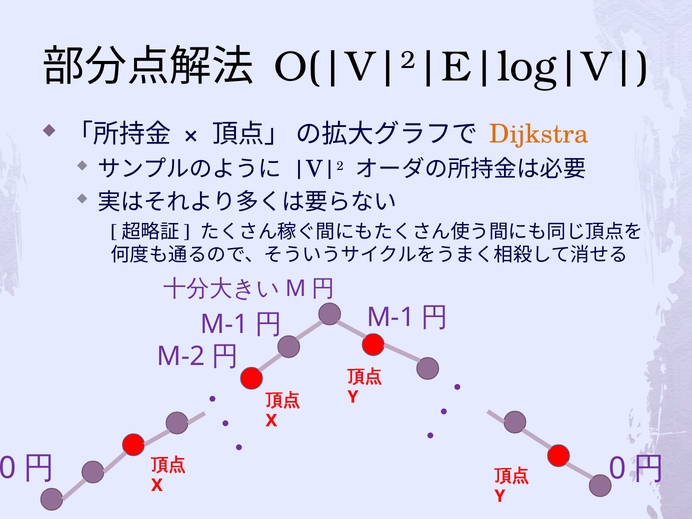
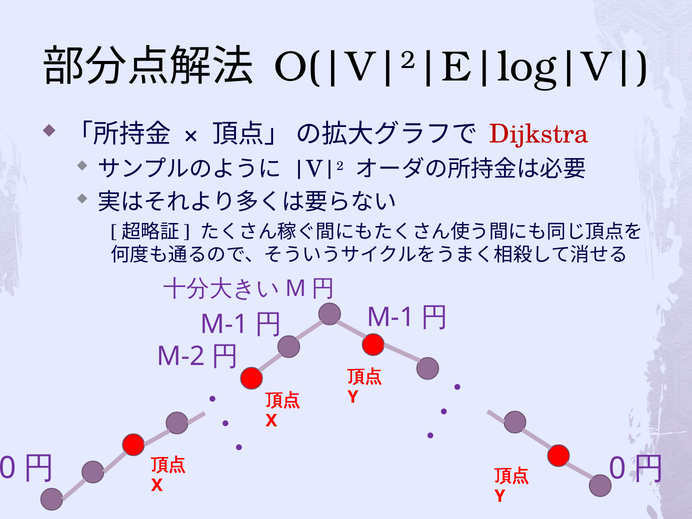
Dijkstra colour: orange -> red
